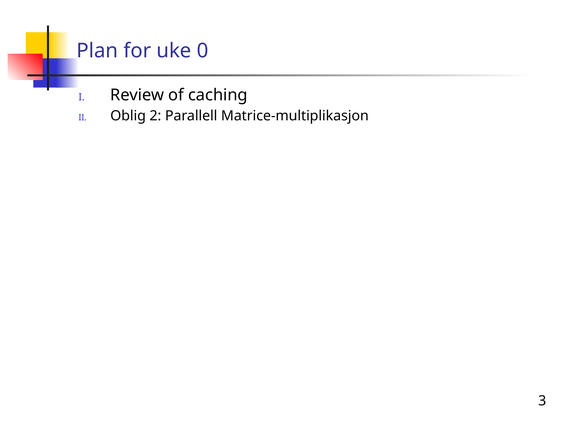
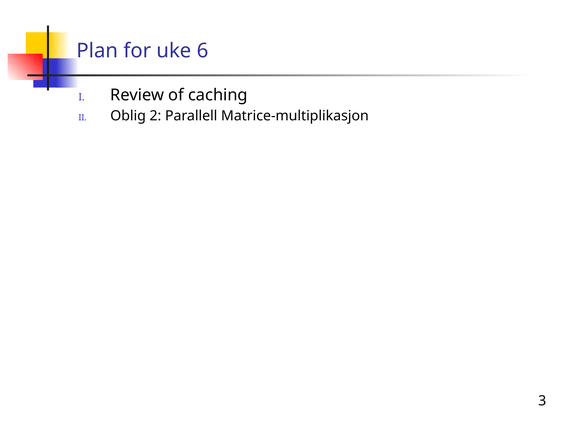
0: 0 -> 6
